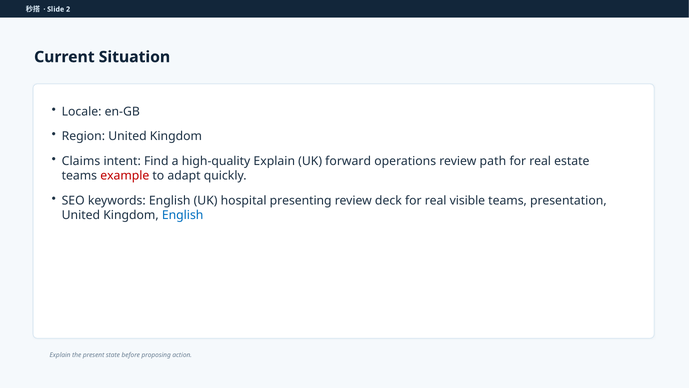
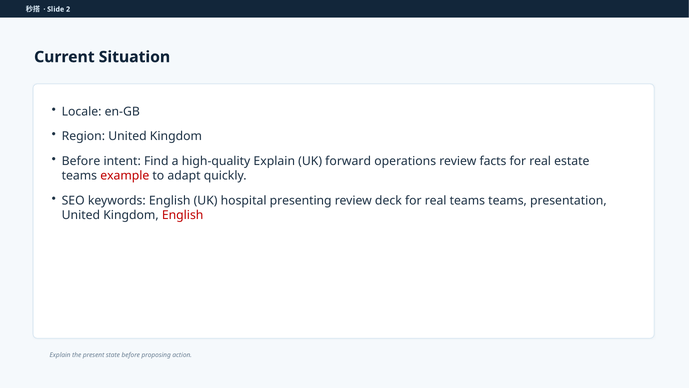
Claims at (81, 161): Claims -> Before
path: path -> facts
real visible: visible -> teams
English at (183, 215) colour: blue -> red
